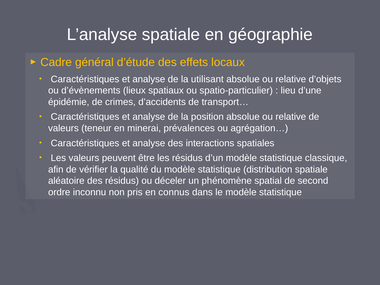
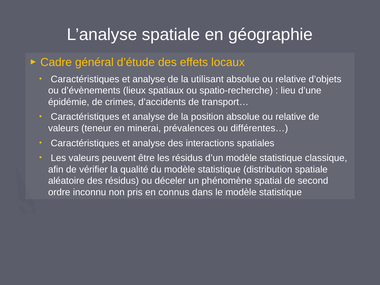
spatio-particulier: spatio-particulier -> spatio-recherche
agrégation…: agrégation… -> différentes…
